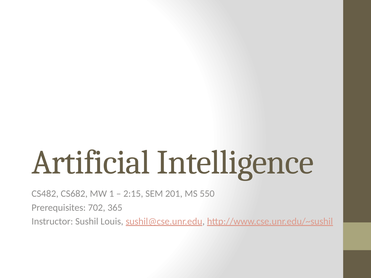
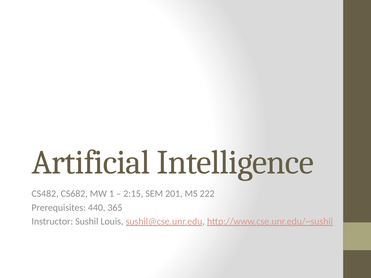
550: 550 -> 222
702: 702 -> 440
